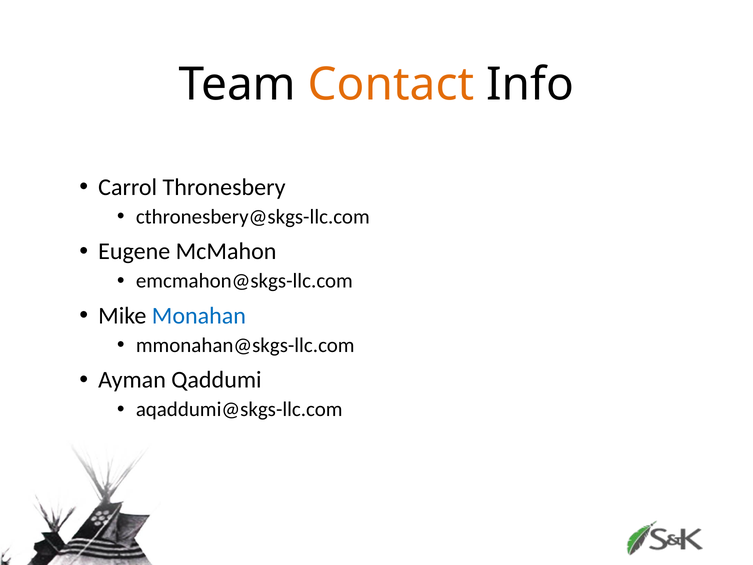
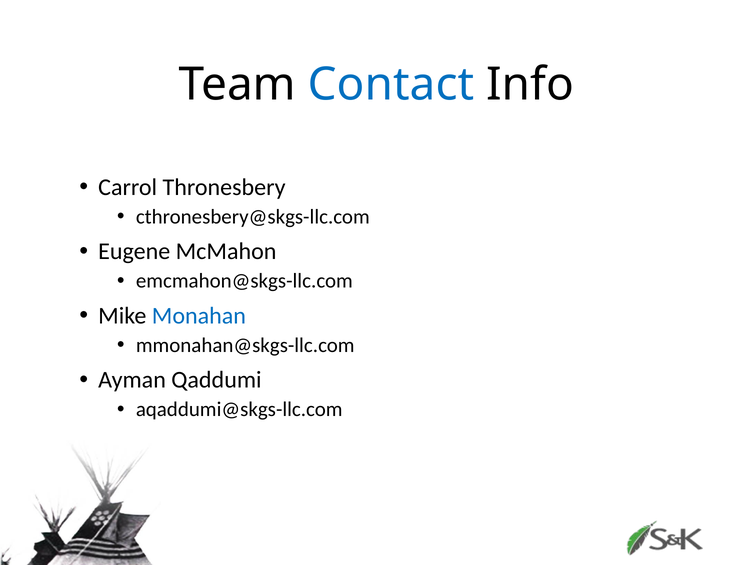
Contact colour: orange -> blue
